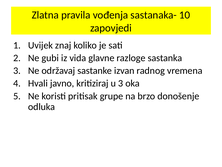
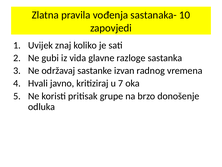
u 3: 3 -> 7
